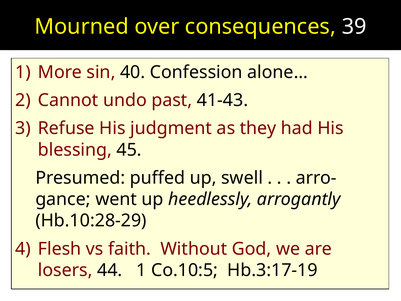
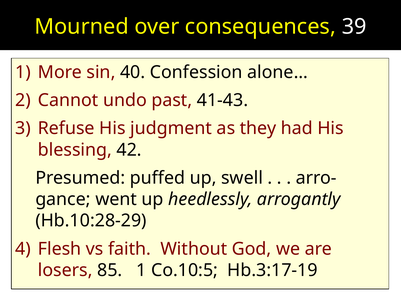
45: 45 -> 42
44: 44 -> 85
